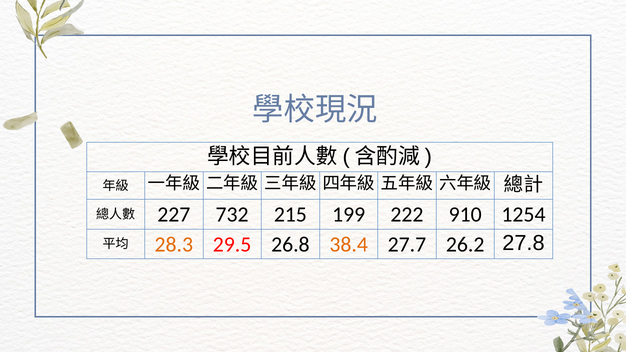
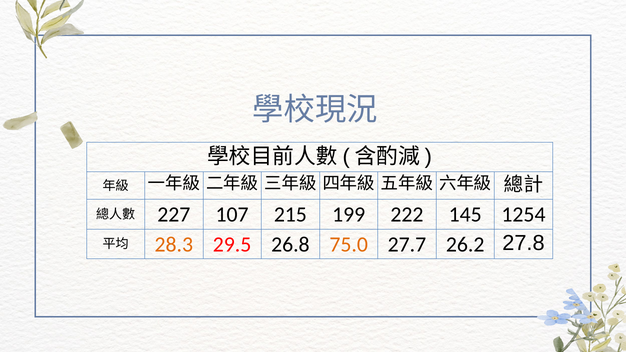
732: 732 -> 107
910: 910 -> 145
38.4: 38.4 -> 75.0
